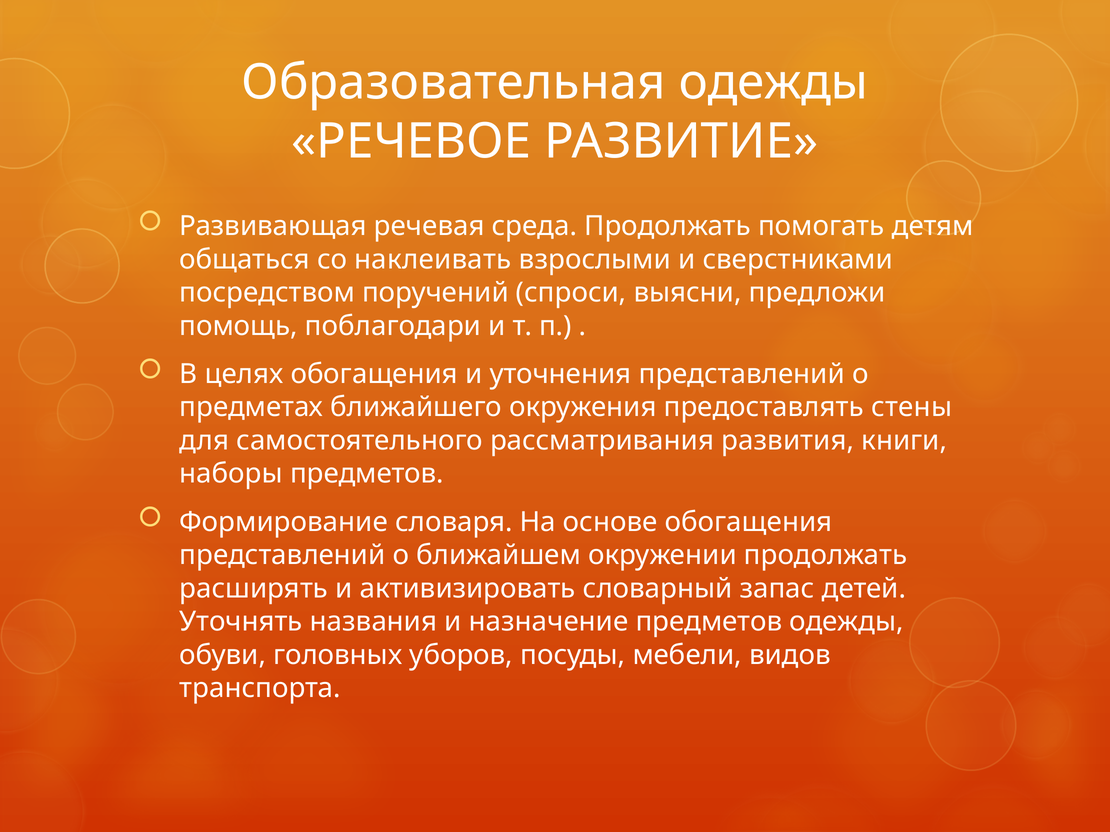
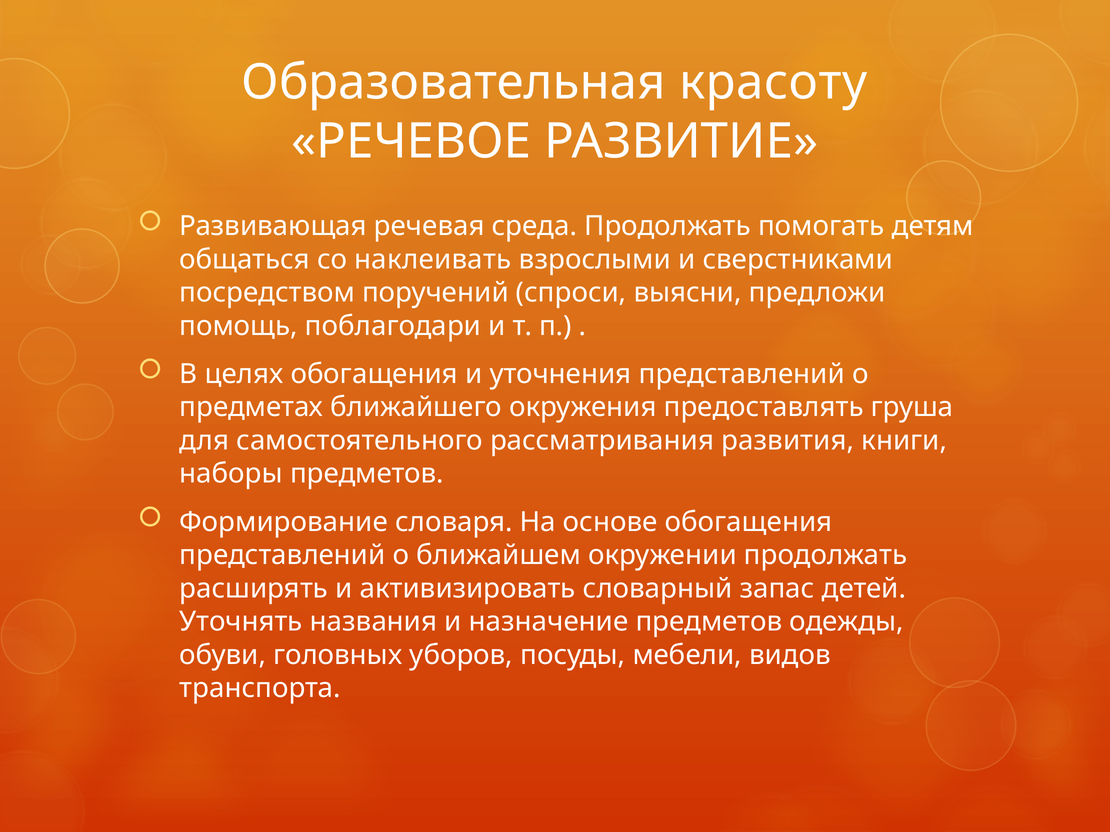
Образовательная одежды: одежды -> красоту
стены: стены -> груша
